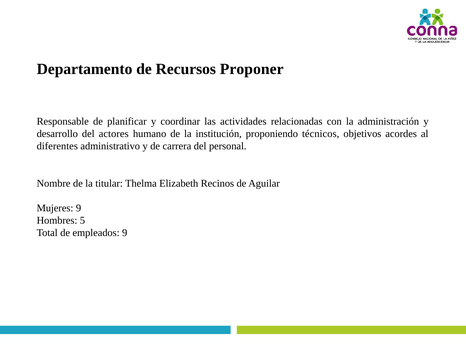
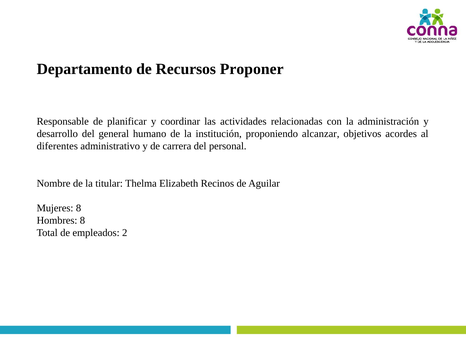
actores: actores -> general
técnicos: técnicos -> alcanzar
Mujeres 9: 9 -> 8
Hombres 5: 5 -> 8
empleados 9: 9 -> 2
